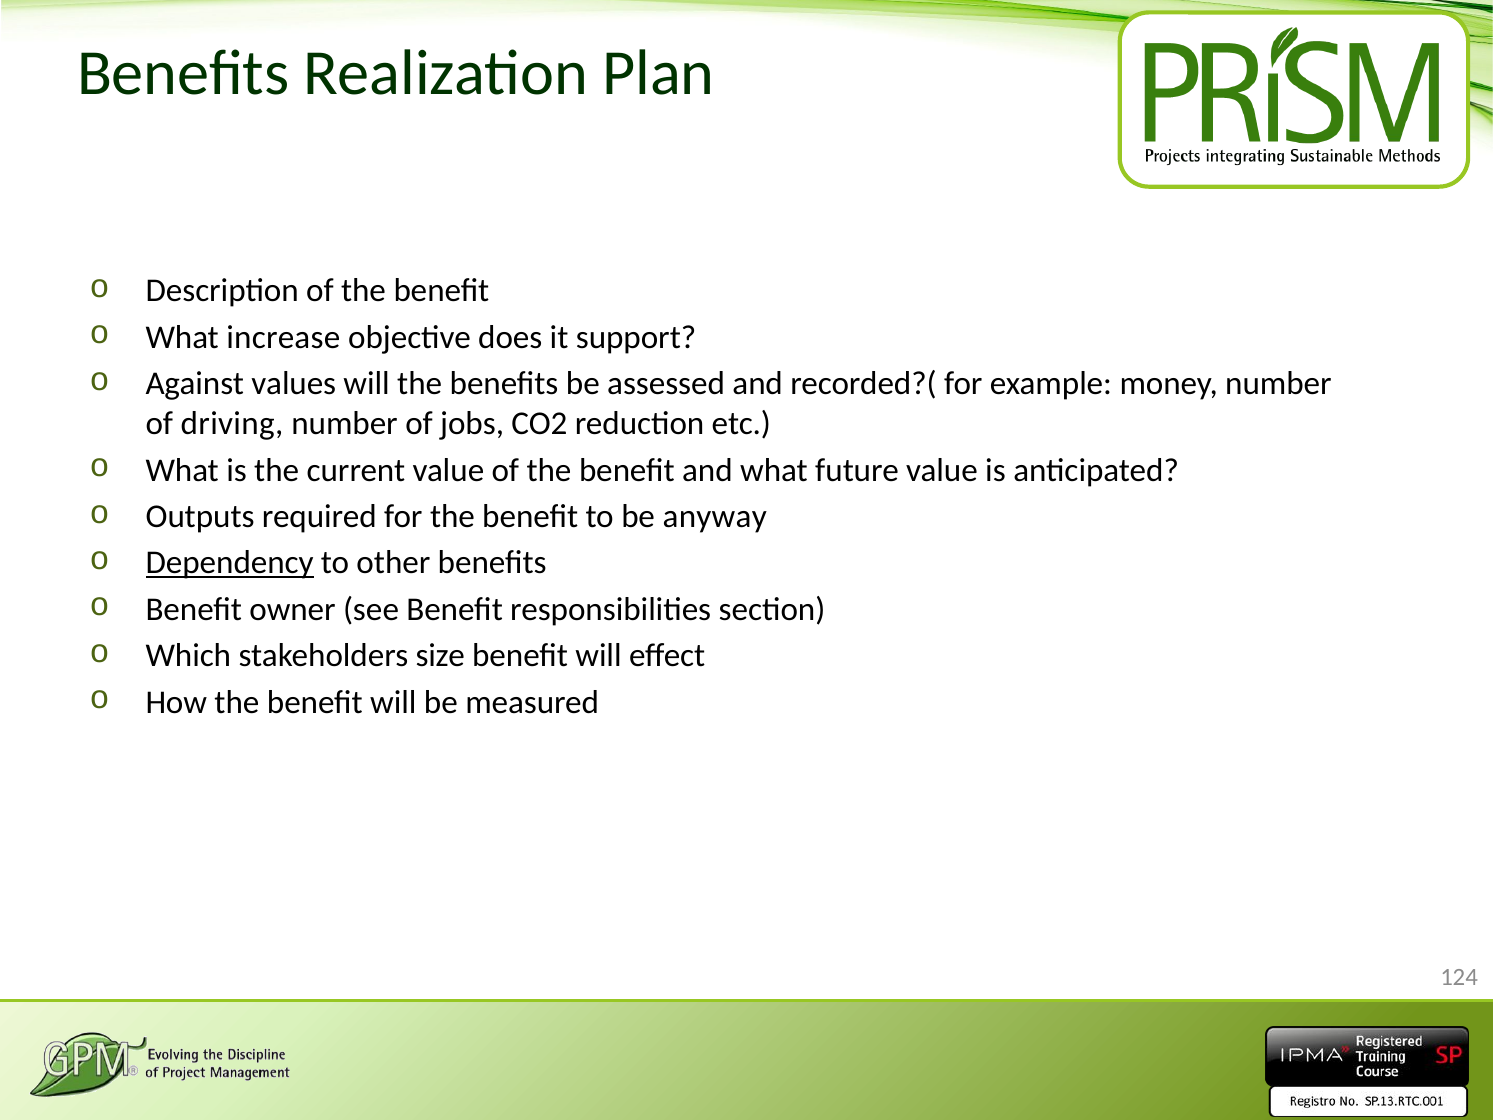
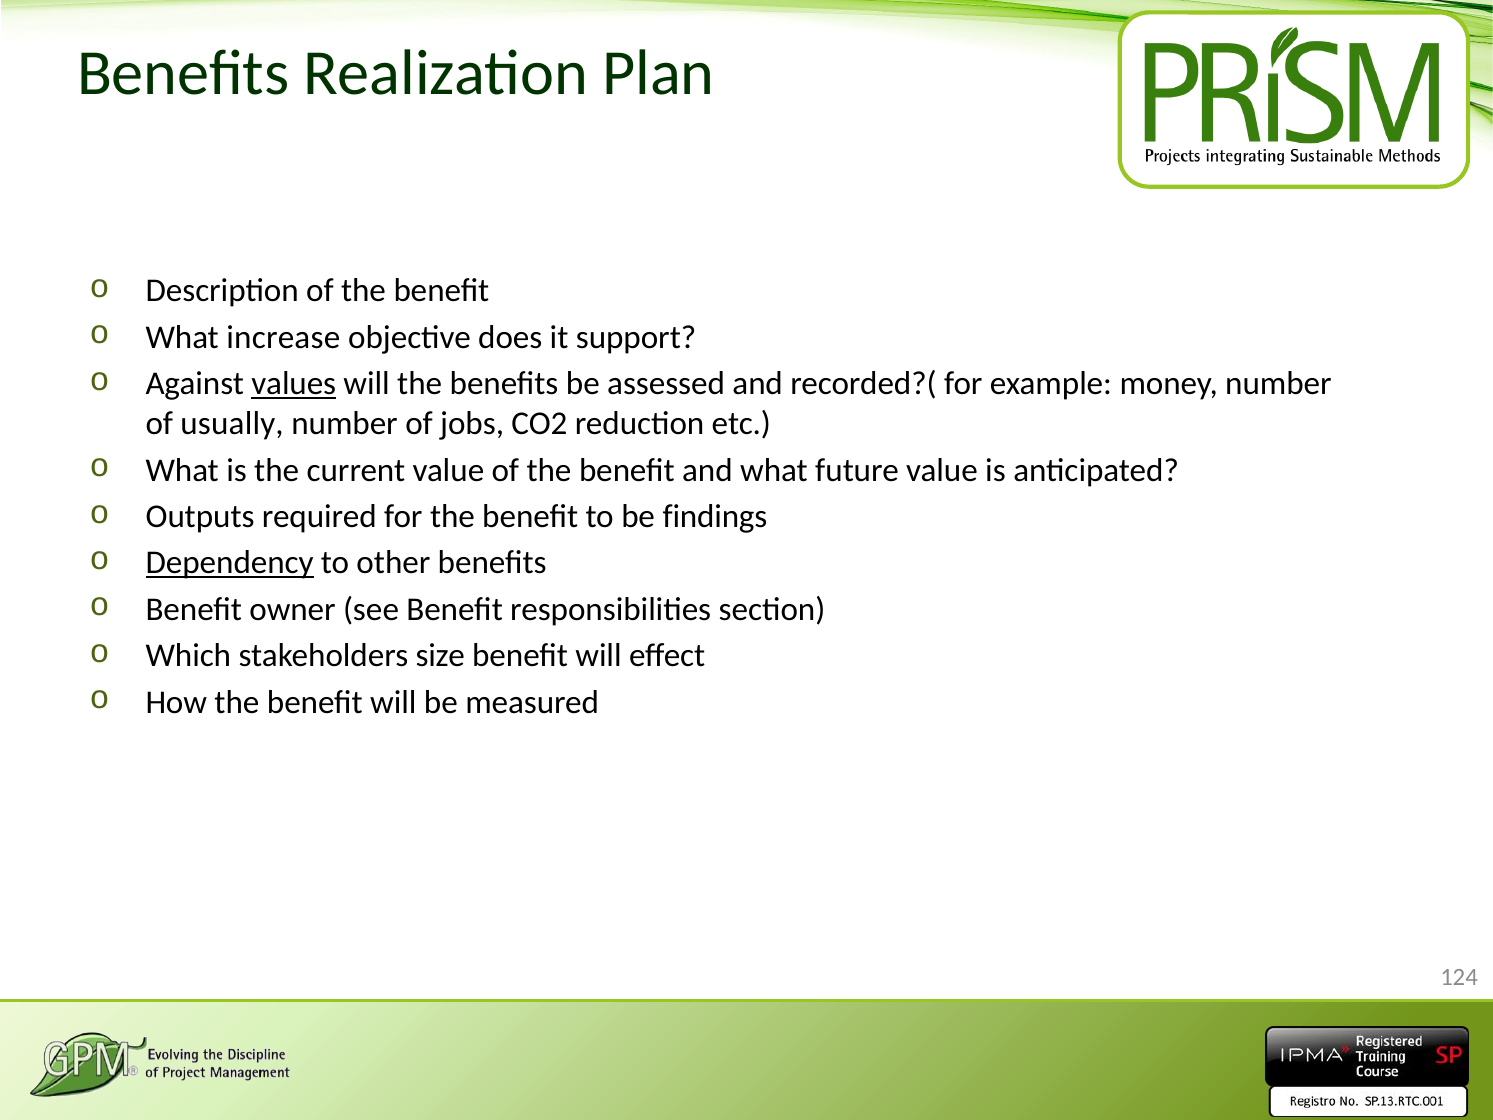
values underline: none -> present
driving: driving -> usually
anyway: anyway -> findings
